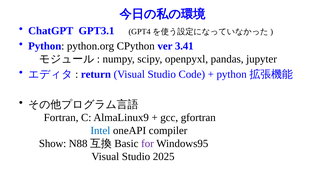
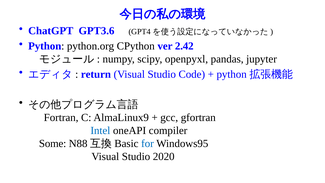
GPT3.1: GPT3.1 -> GPT3.6
3.41: 3.41 -> 2.42
Show: Show -> Some
for colour: purple -> blue
2025: 2025 -> 2020
